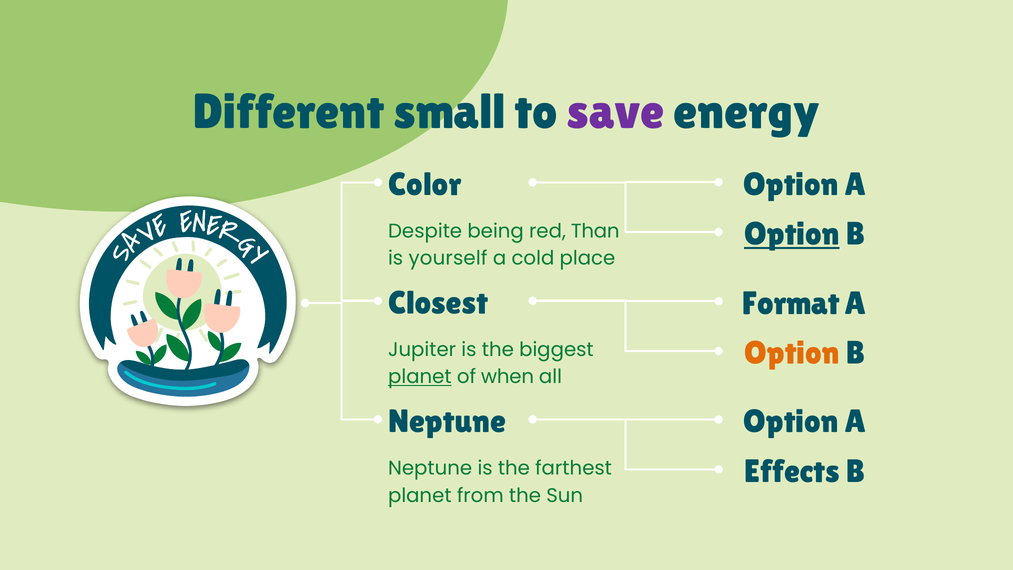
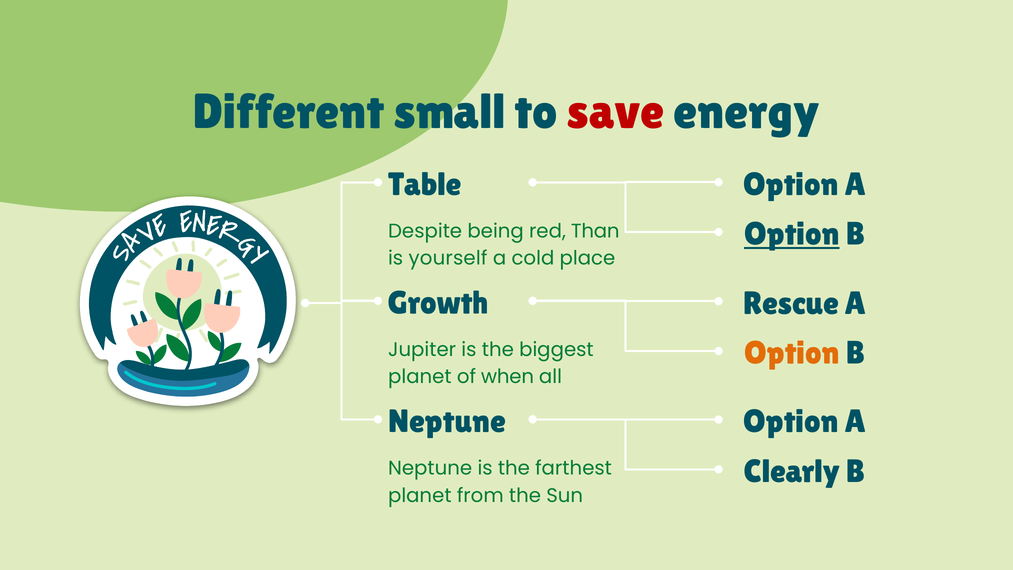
save colour: purple -> red
Color: Color -> Table
Closest: Closest -> Growth
Format: Format -> Rescue
planet at (420, 377) underline: present -> none
Effects: Effects -> Clearly
